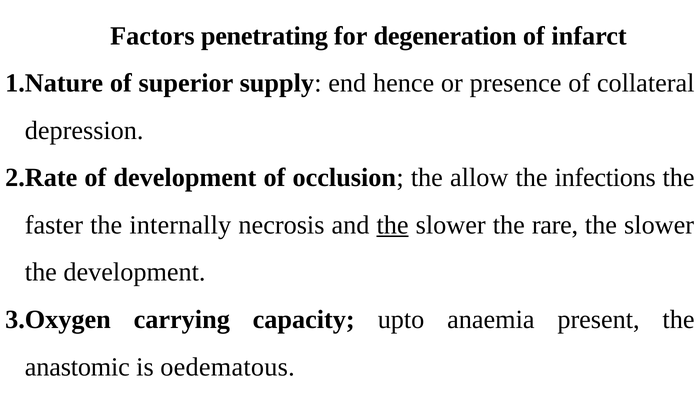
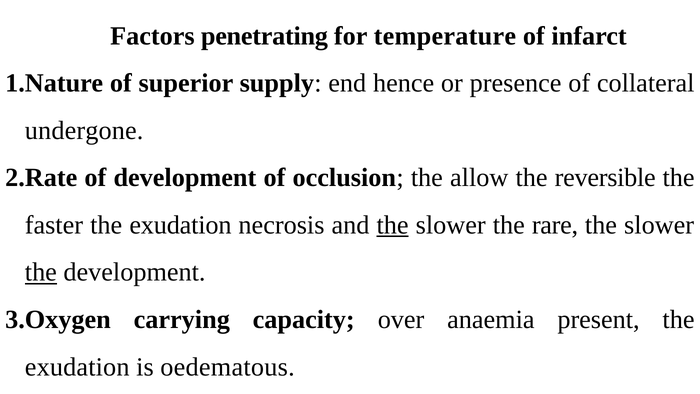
degeneration: degeneration -> temperature
depression: depression -> undergone
infections: infections -> reversible
faster the internally: internally -> exudation
the at (41, 272) underline: none -> present
upto: upto -> over
anastomic at (77, 367): anastomic -> exudation
